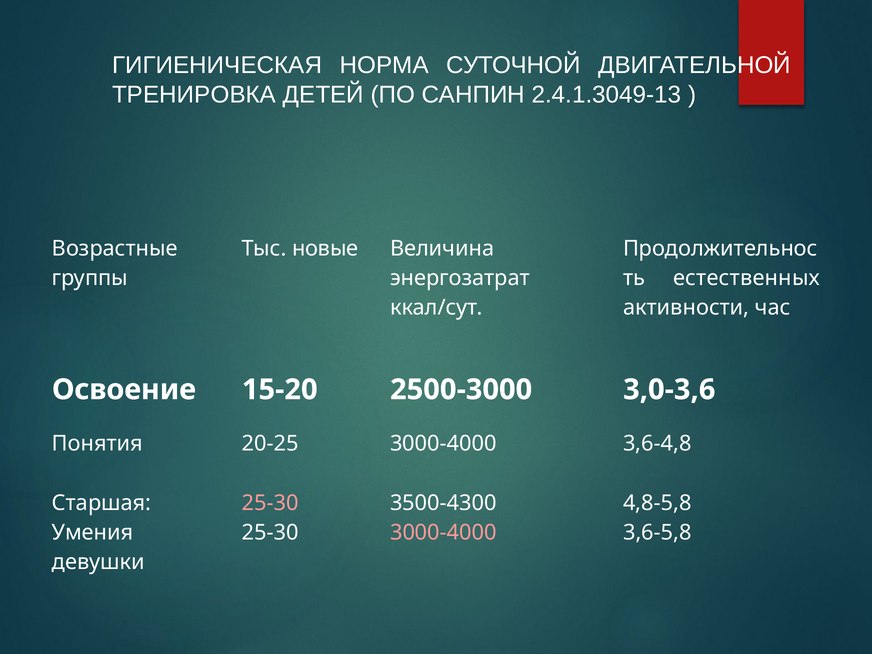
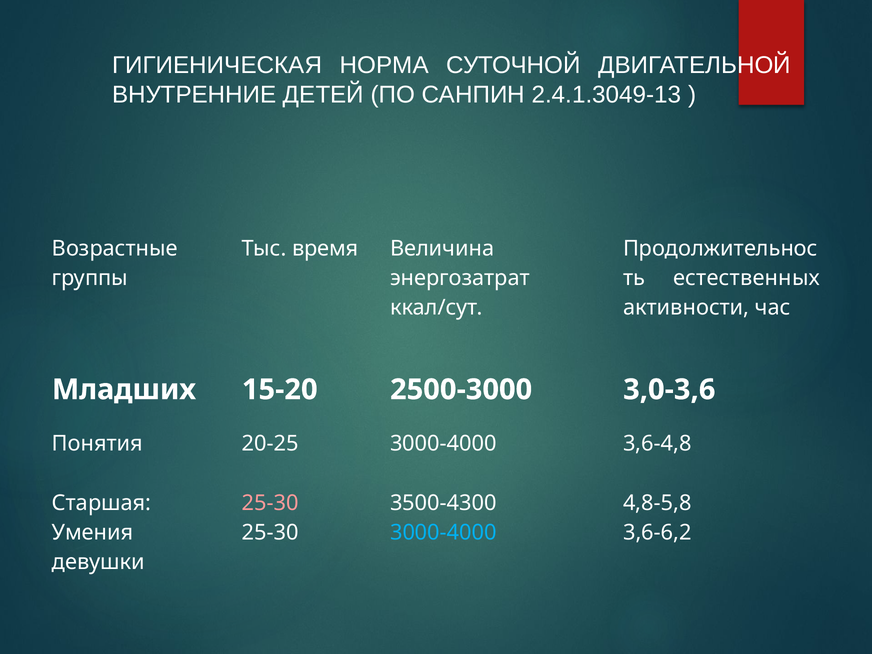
ТРЕНИРОВКА: ТРЕНИРОВКА -> ВНУТРЕННИЕ
новые: новые -> время
Освоение: Освоение -> Младших
3000-4000 at (443, 533) colour: pink -> light blue
3,6-5,8: 3,6-5,8 -> 3,6-6,2
